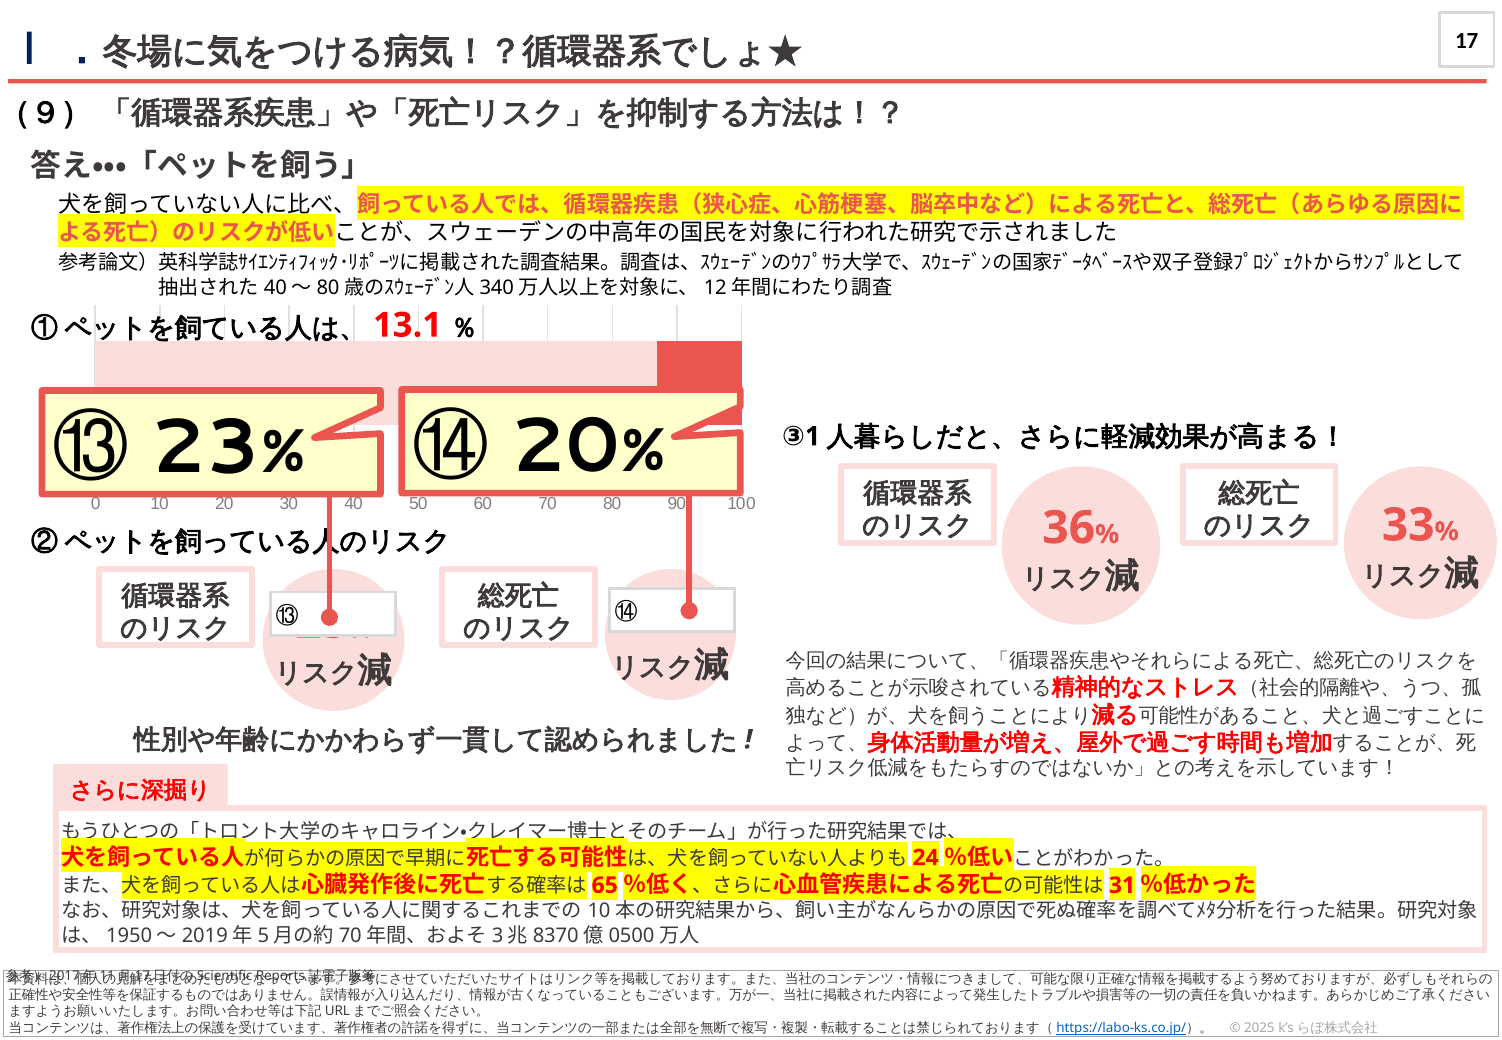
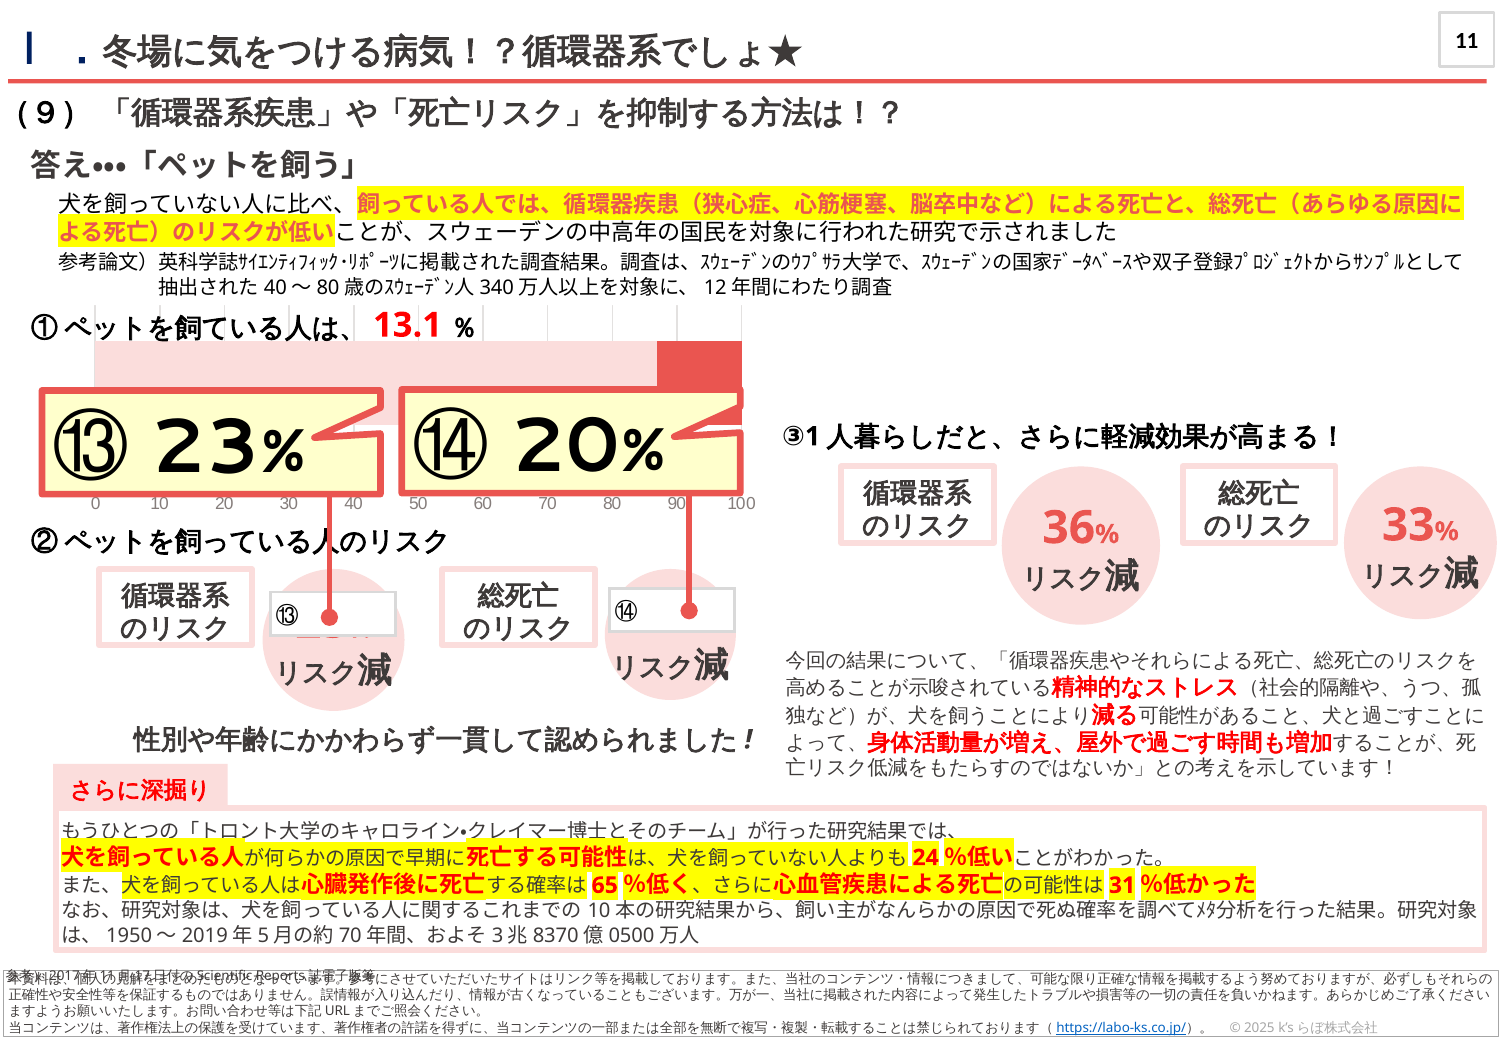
17: 17 -> 11
